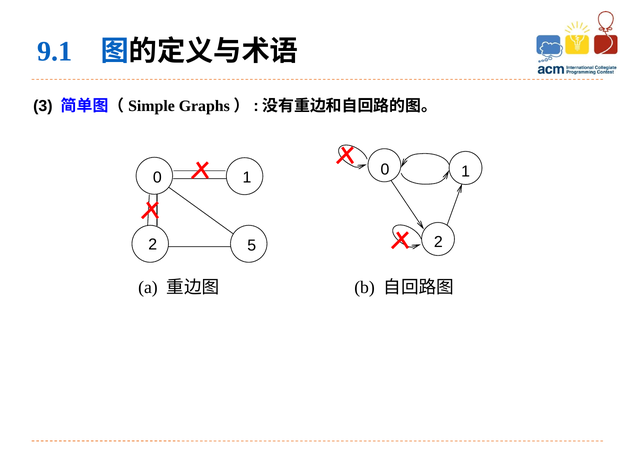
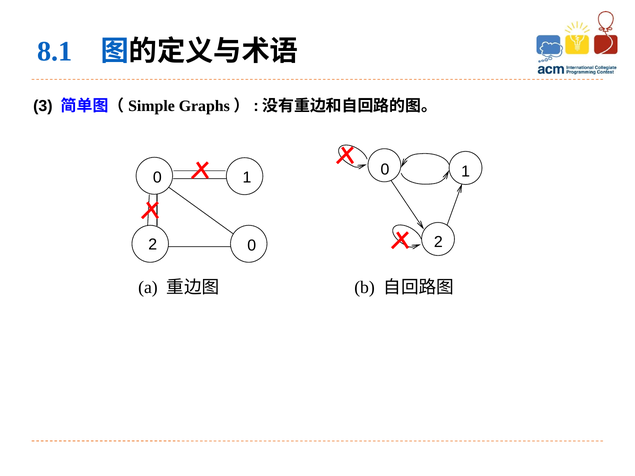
9.1: 9.1 -> 8.1
5 at (252, 246): 5 -> 0
